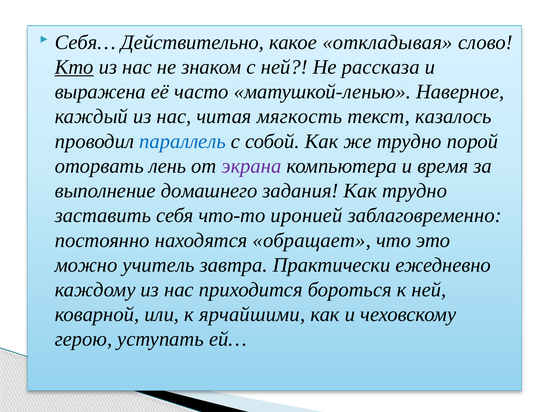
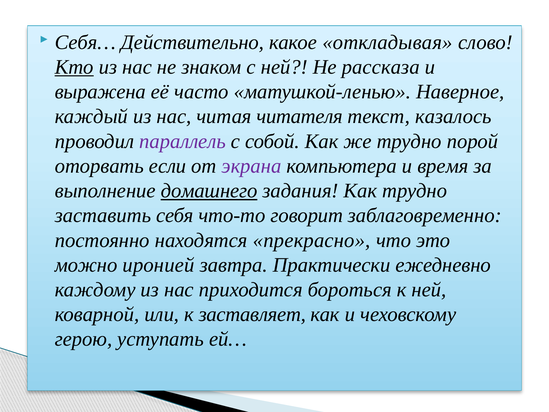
мягкость: мягкость -> читателя
параллель colour: blue -> purple
лень: лень -> если
домашнего underline: none -> present
иронией: иронией -> говорит
обращает: обращает -> прекрасно
учитель: учитель -> иронией
ярчайшими: ярчайшими -> заставляет
